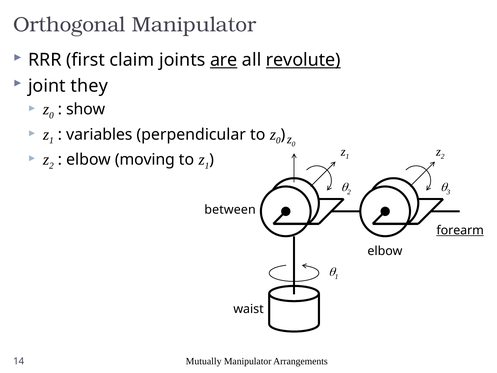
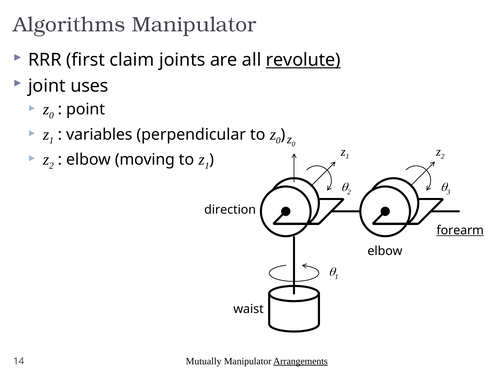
Orthogonal: Orthogonal -> Algorithms
are underline: present -> none
they: they -> uses
show: show -> point
between: between -> direction
Arrangements underline: none -> present
